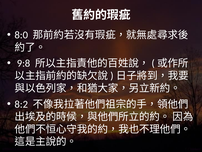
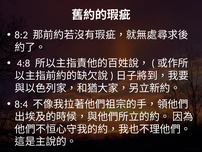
8:0: 8:0 -> 8:2
9:8: 9:8 -> 4:8
8:2: 8:2 -> 8:4
